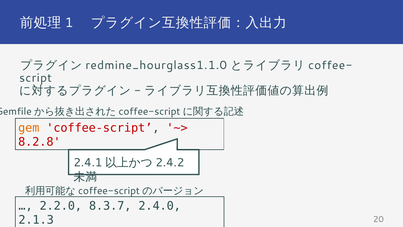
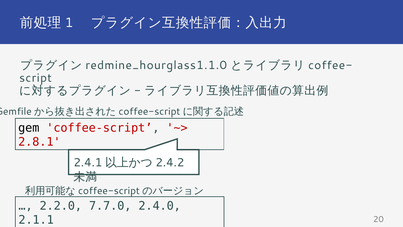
gem colour: orange -> black
8.2.8: 8.2.8 -> 2.8.1
8.3.7: 8.3.7 -> 7.7.0
2.1.3: 2.1.3 -> 2.1.1
